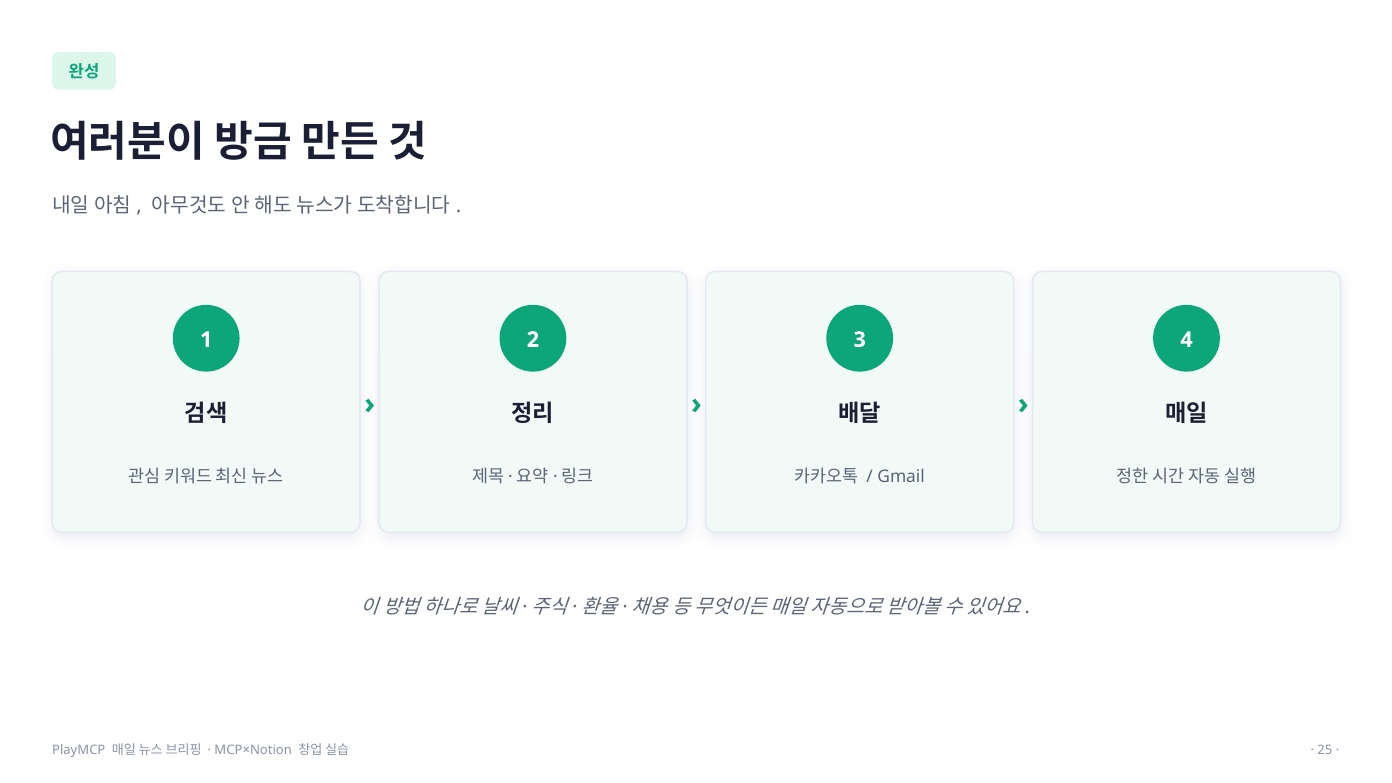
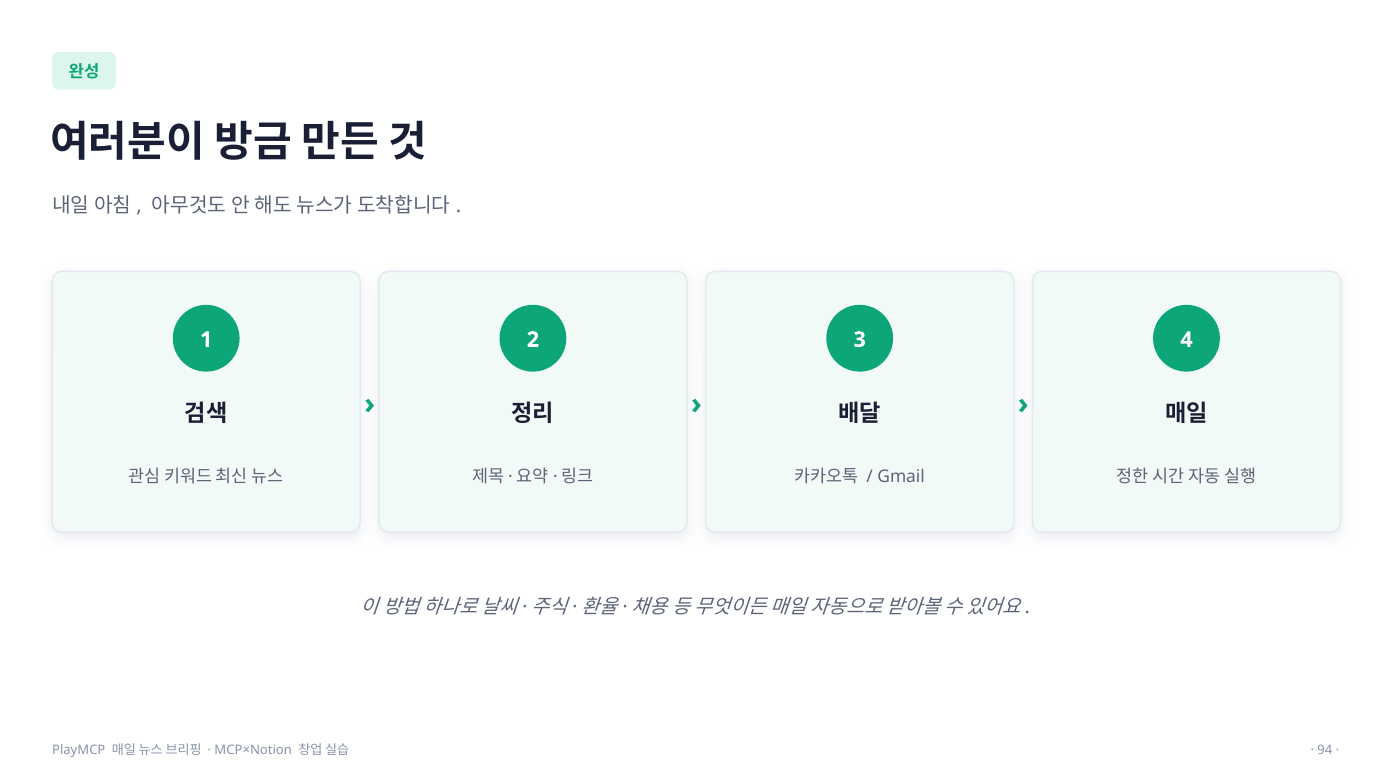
25: 25 -> 94
